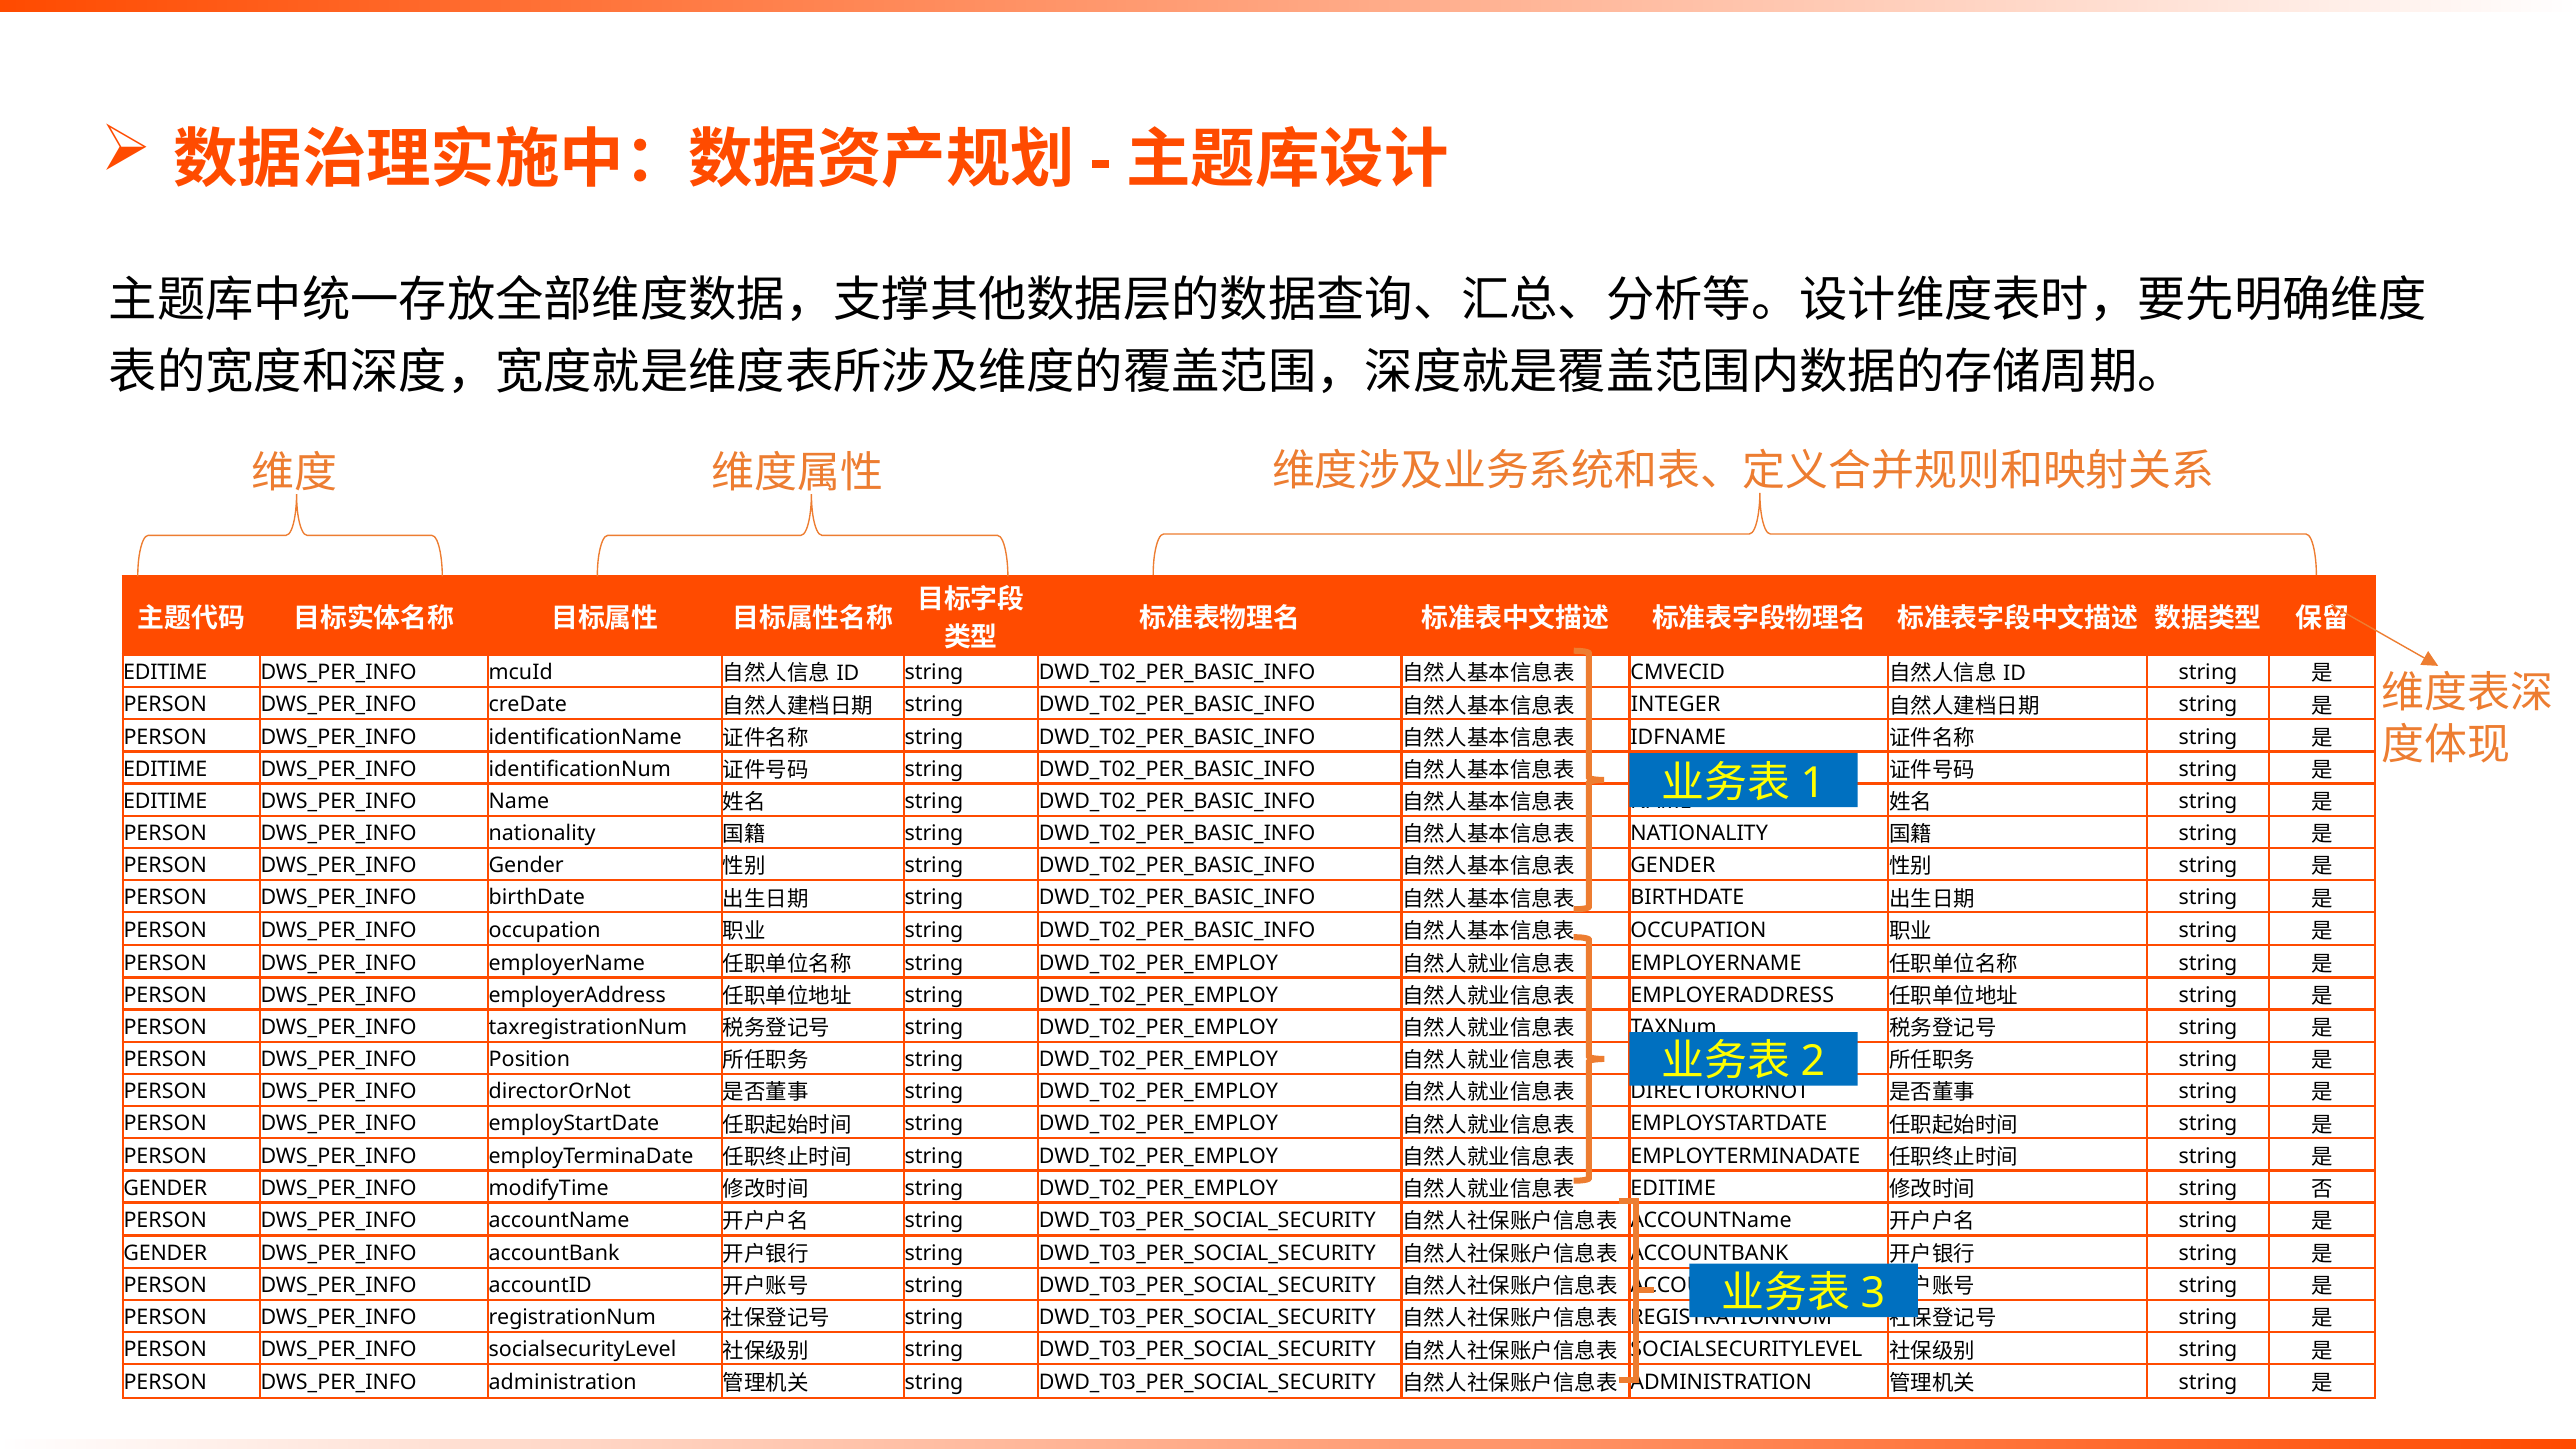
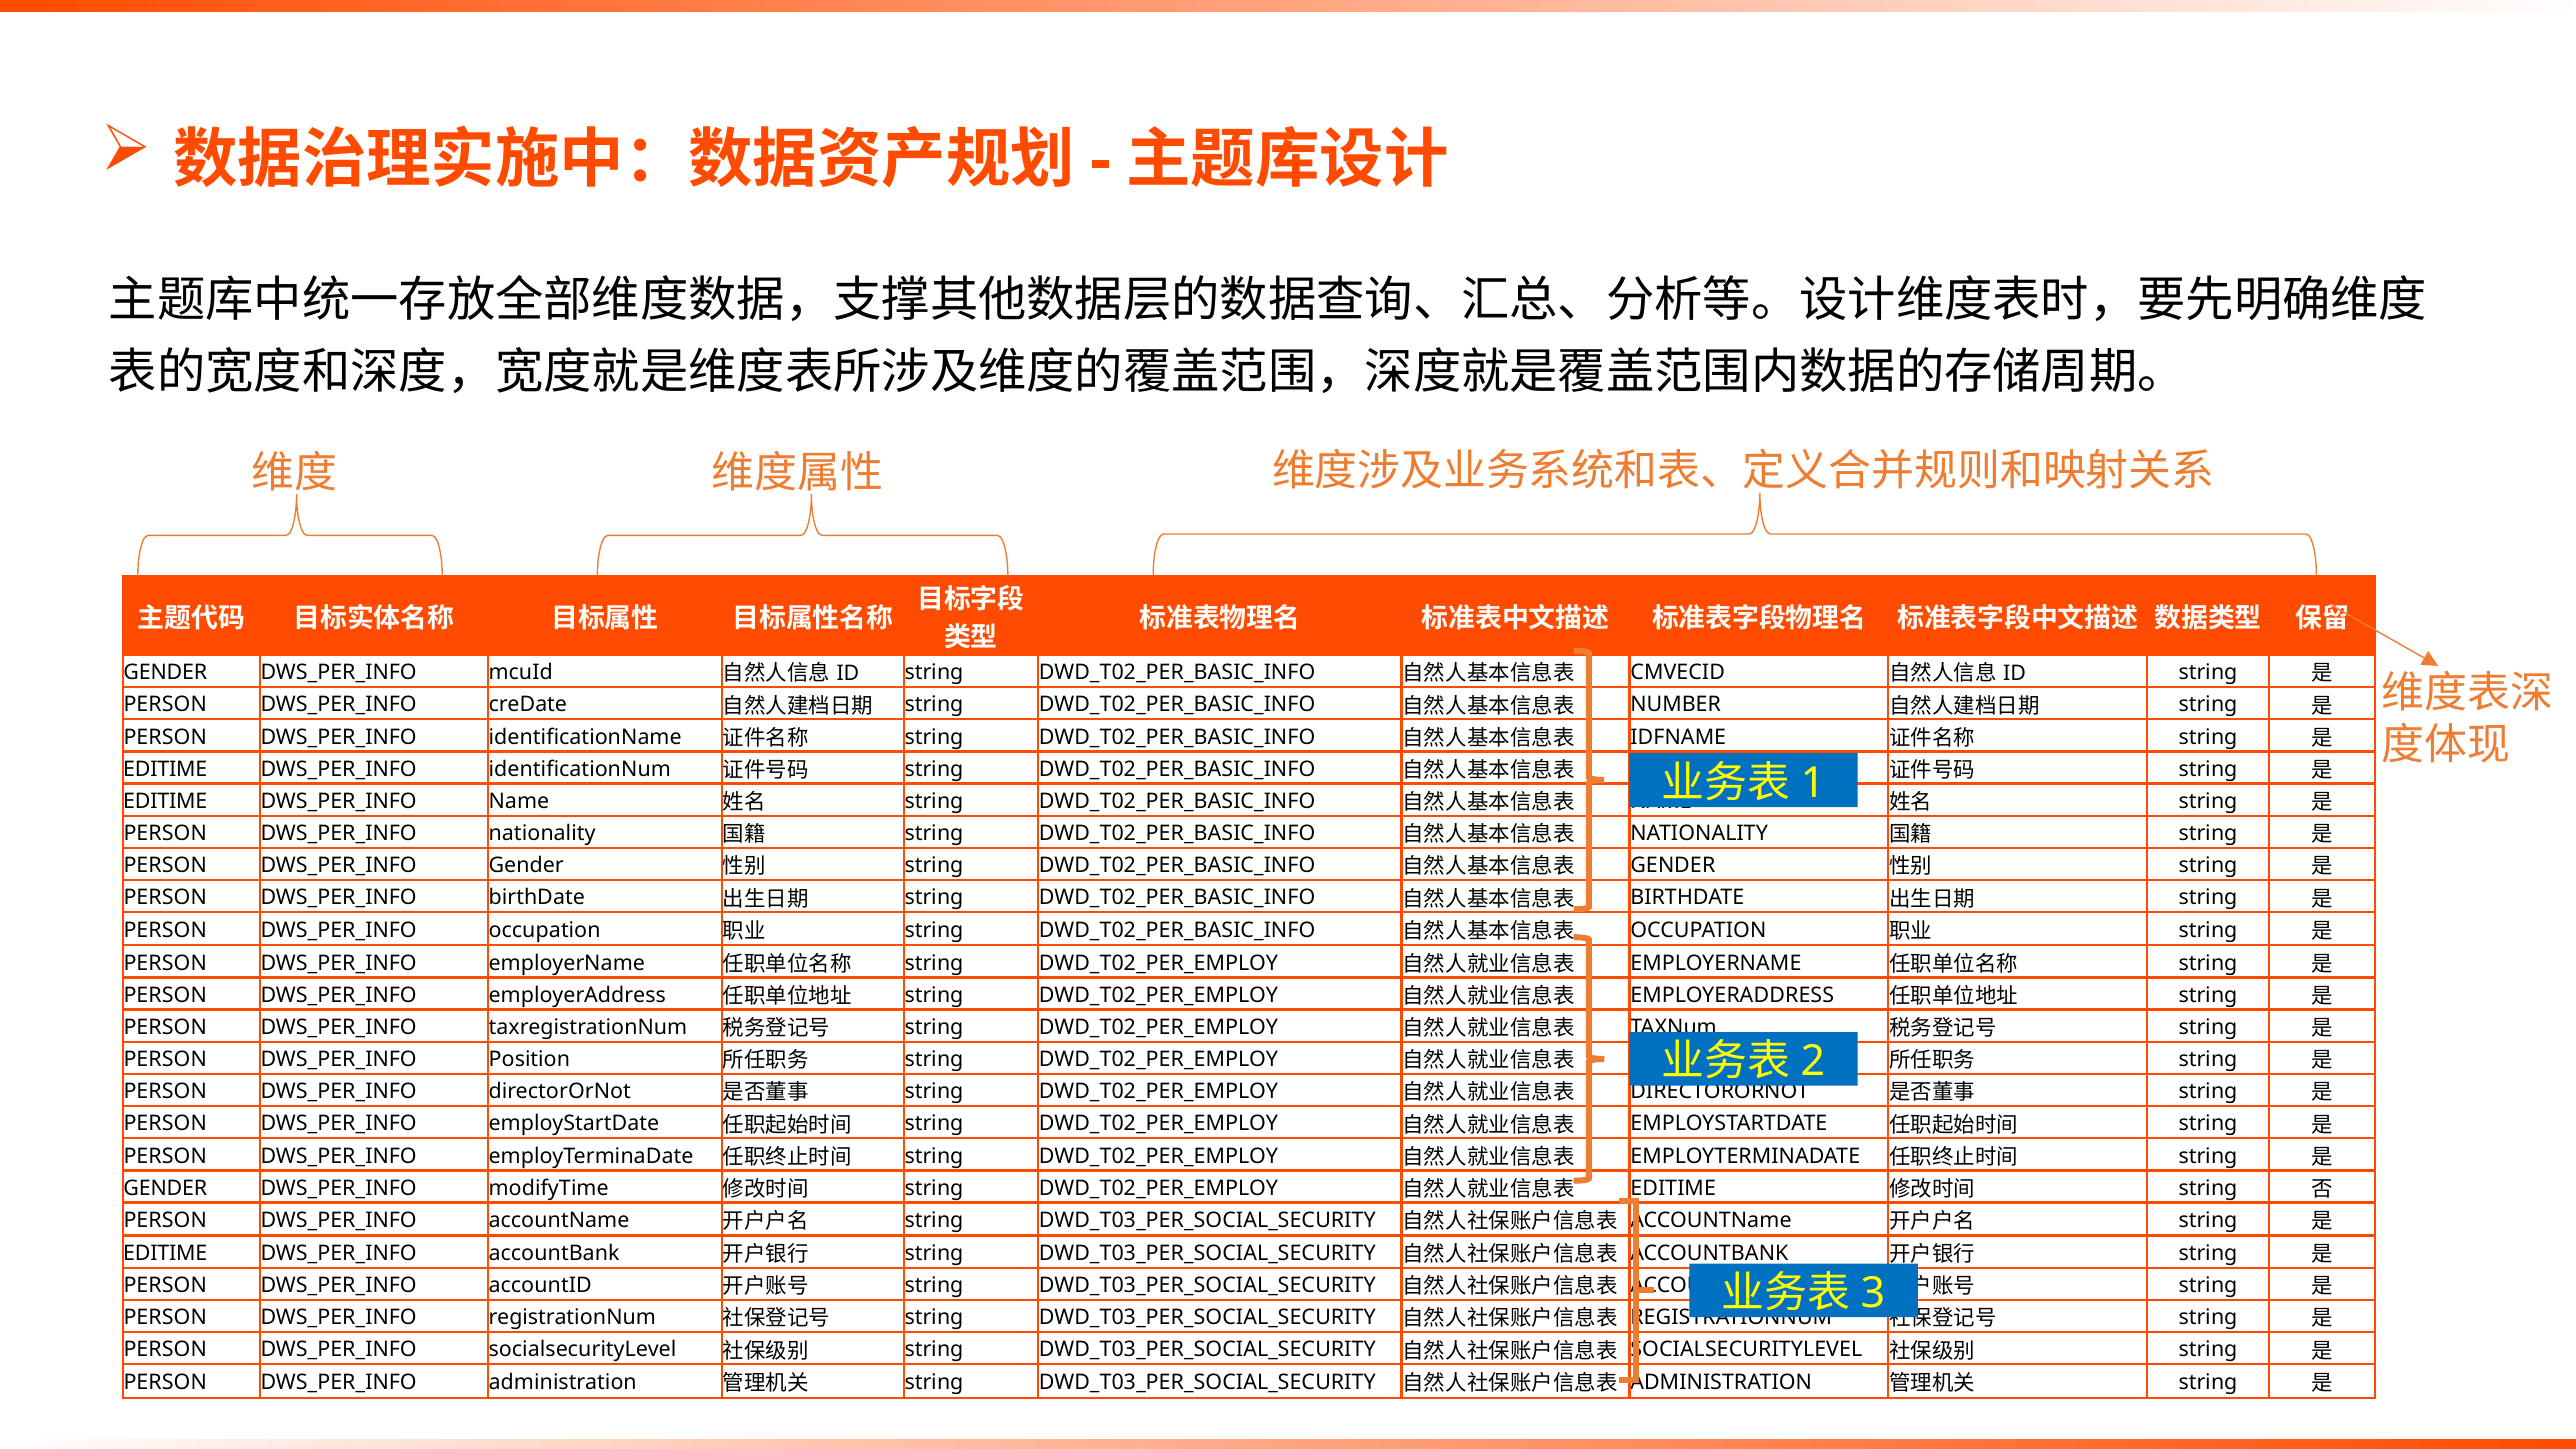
EDITIME at (165, 673): EDITIME -> GENDER
INTEGER: INTEGER -> NUMBER
GENDER at (165, 1253): GENDER -> EDITIME
